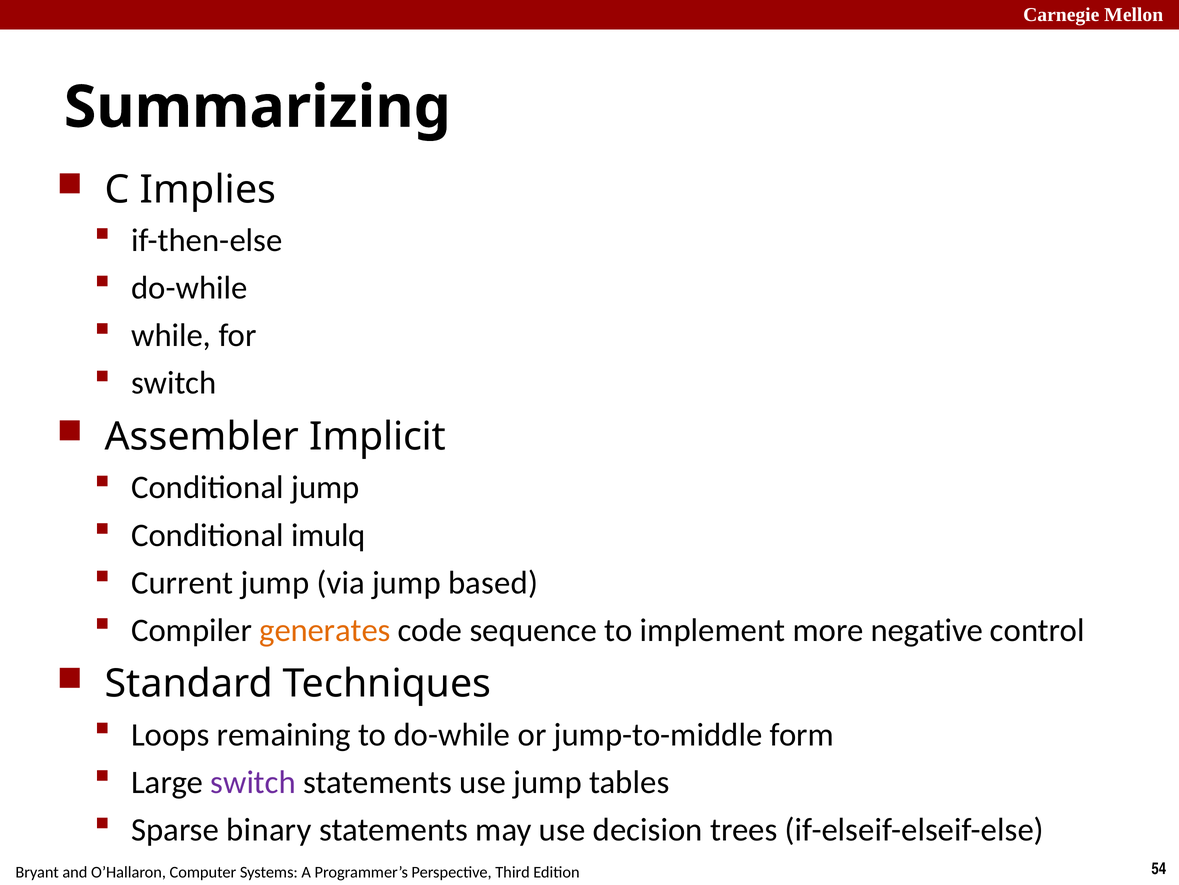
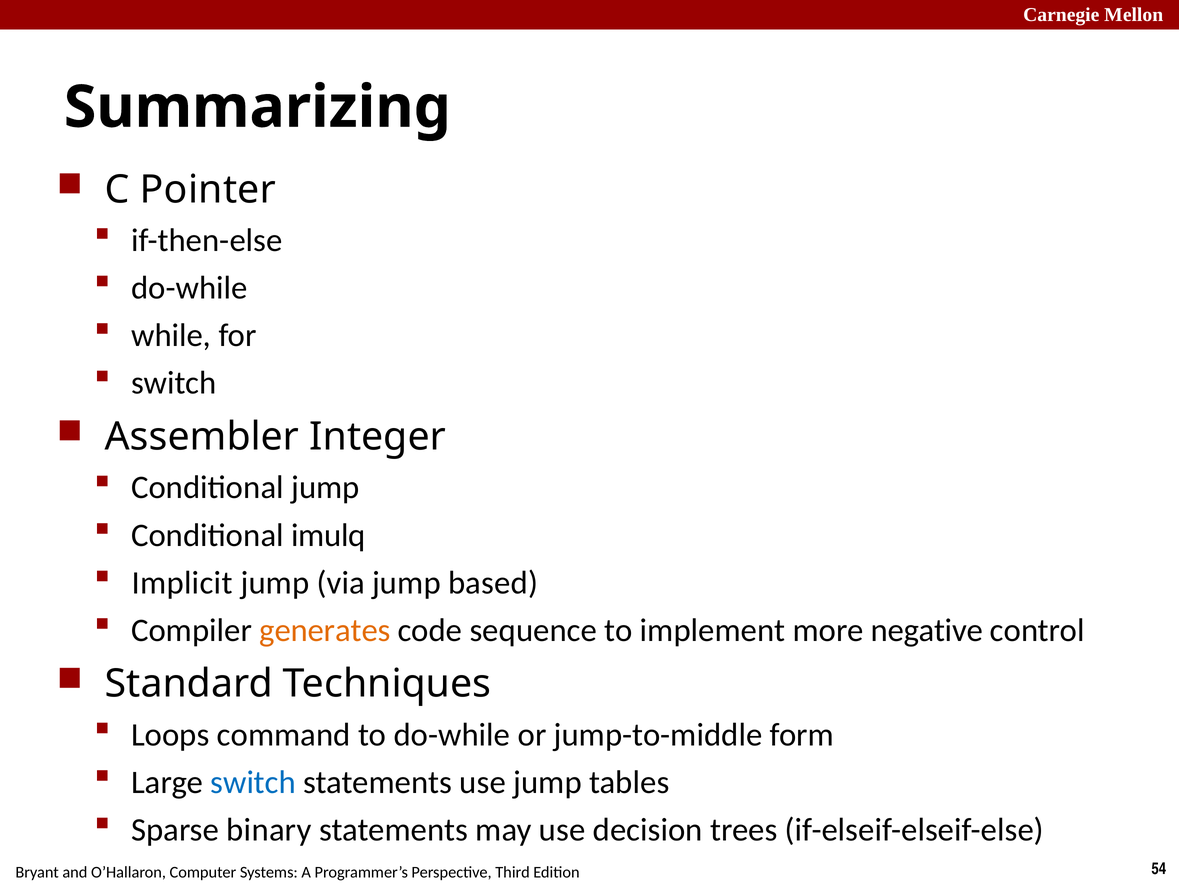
Implies: Implies -> Pointer
Implicit: Implicit -> Integer
Current: Current -> Implicit
remaining: remaining -> command
switch at (253, 782) colour: purple -> blue
